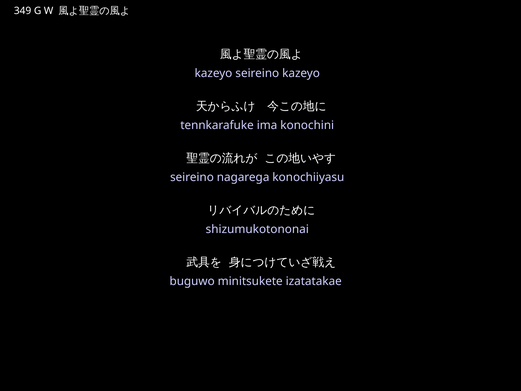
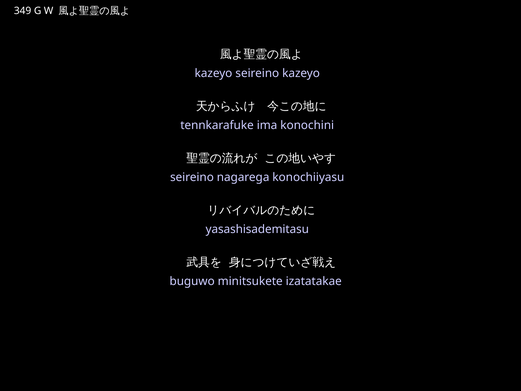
shizumukotononai: shizumukotononai -> yasashisademitasu
